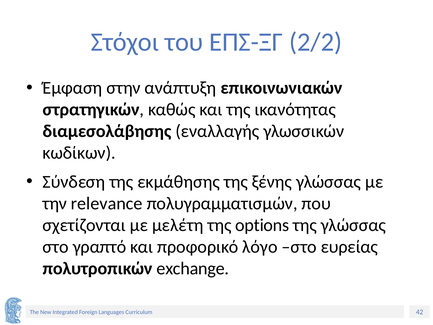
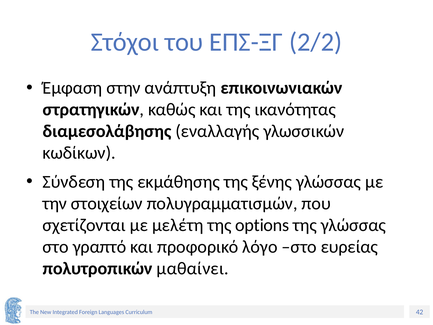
relevance: relevance -> στοιχείων
exchange: exchange -> μαθαίνει
